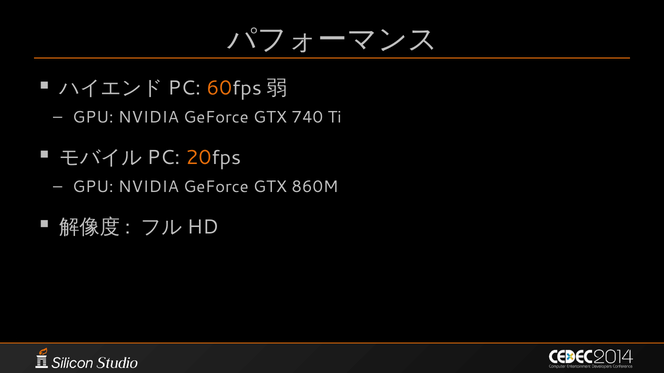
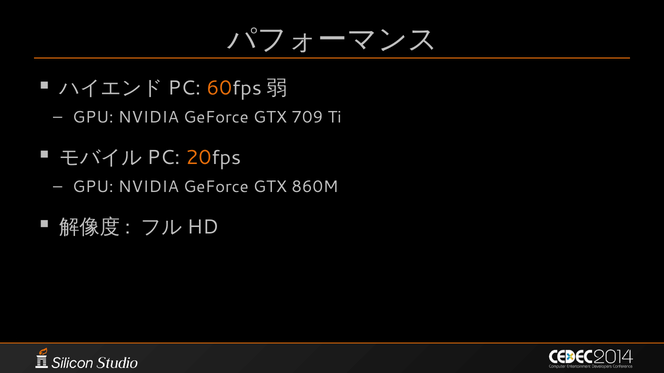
740: 740 -> 709
